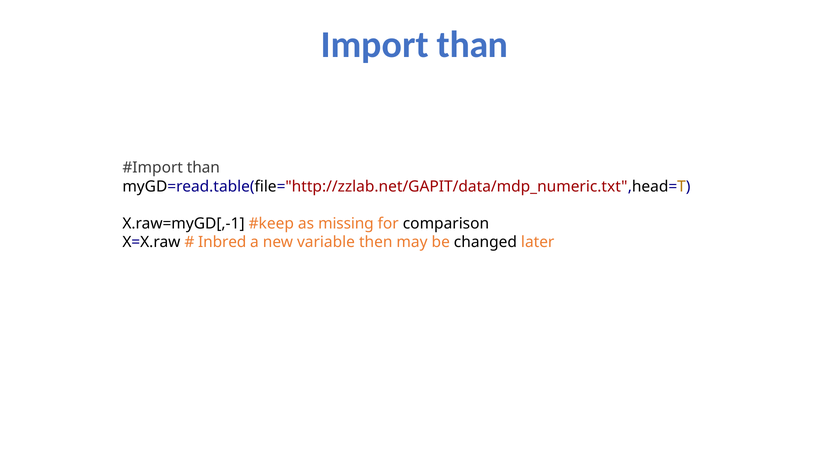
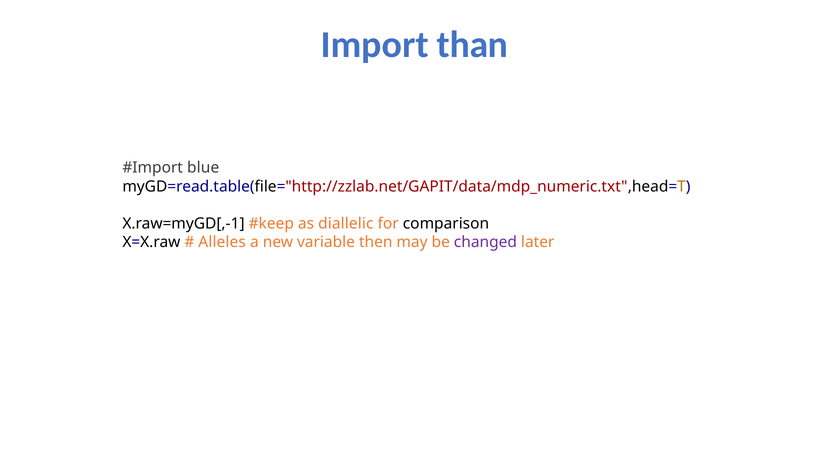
than at (203, 168): than -> blue
missing: missing -> diallelic
Inbred: Inbred -> Alleles
changed colour: black -> purple
